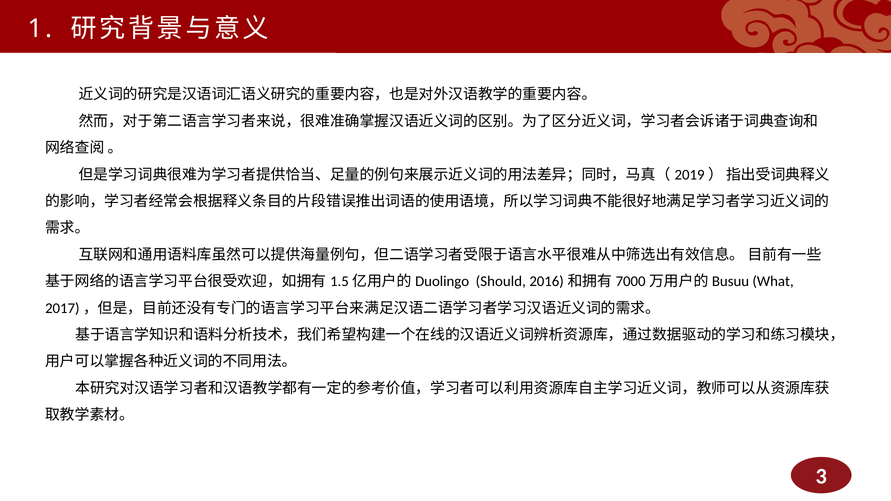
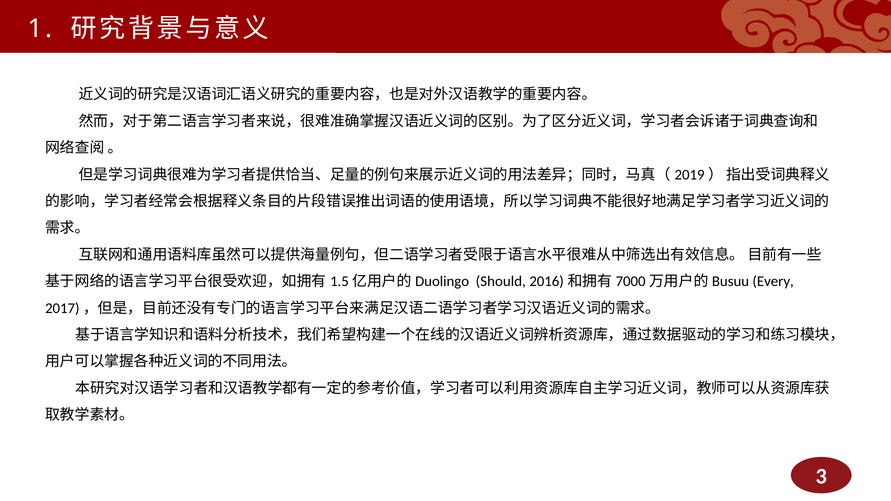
What: What -> Every
